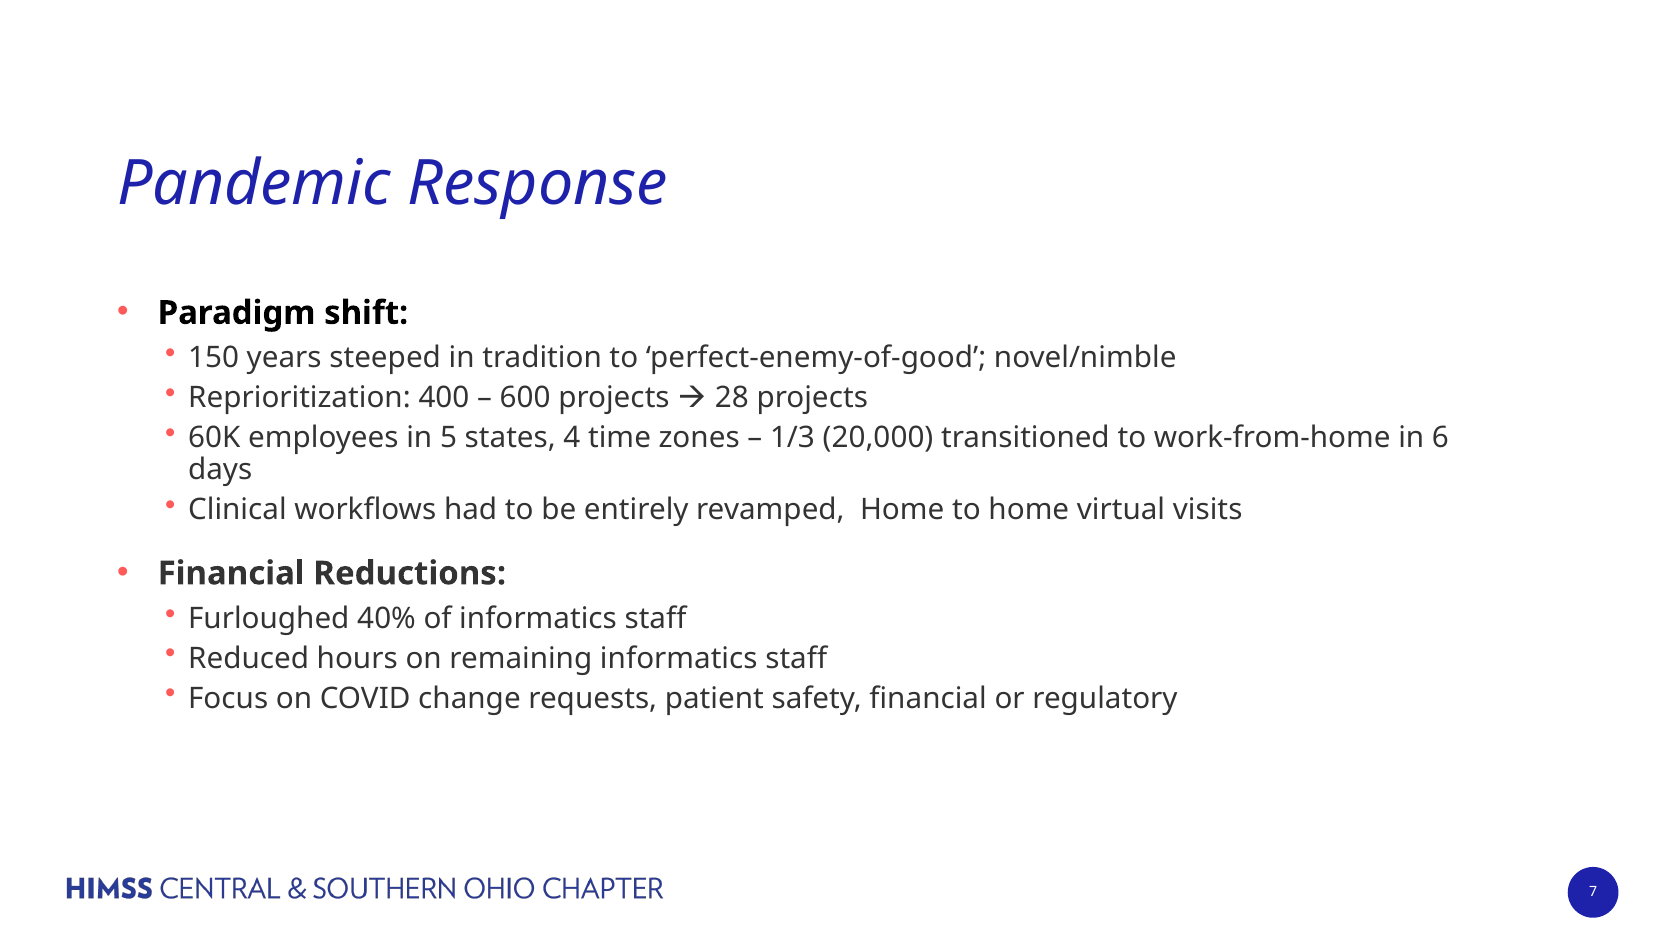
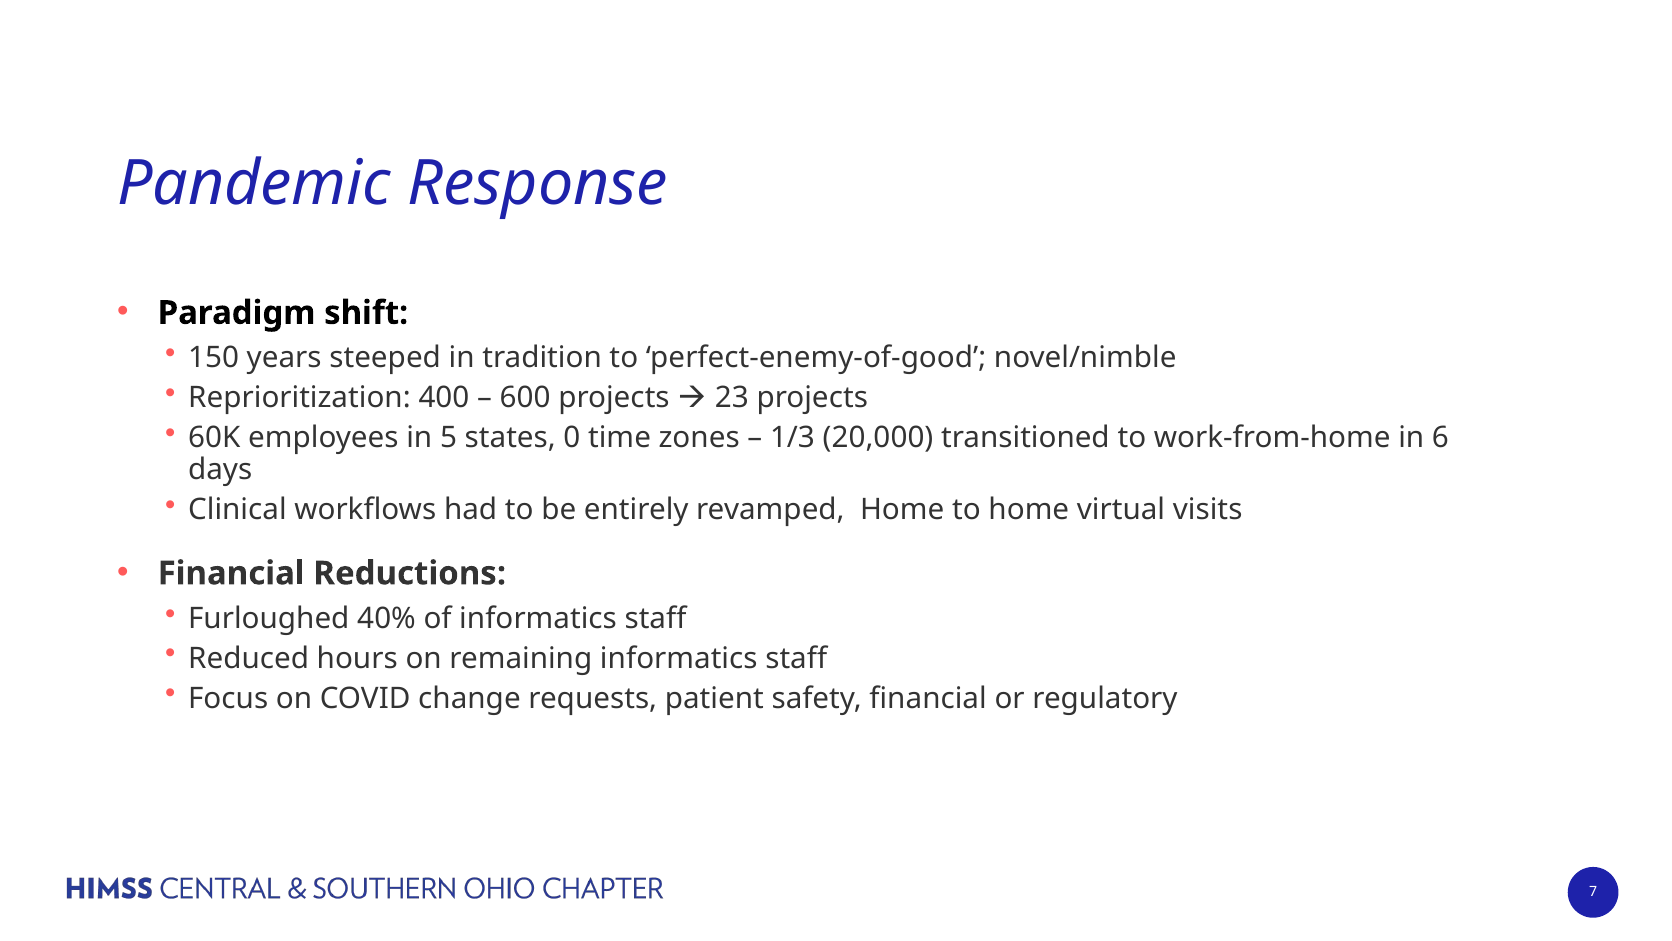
28: 28 -> 23
4: 4 -> 0
